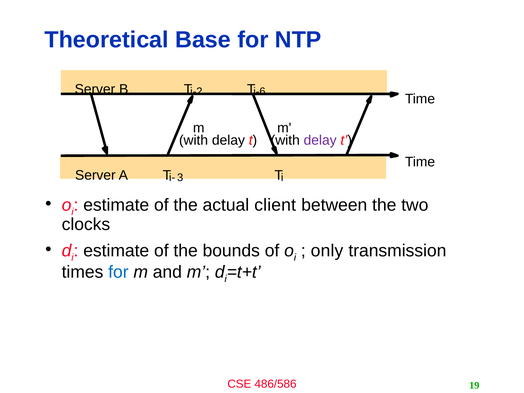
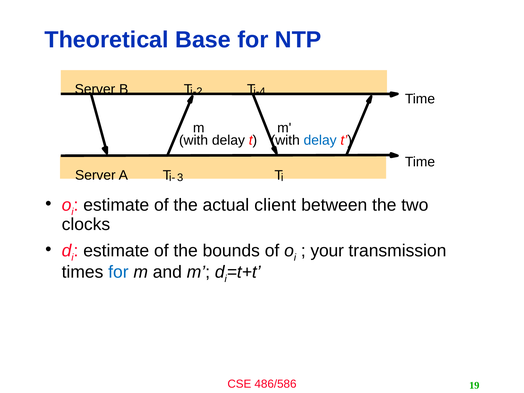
i-6: i-6 -> i-4
delay at (320, 140) colour: purple -> blue
only: only -> your
